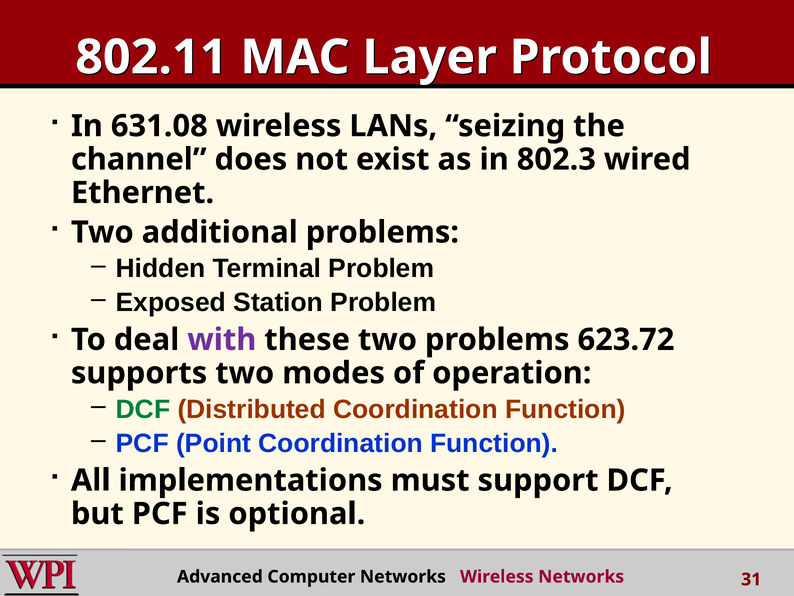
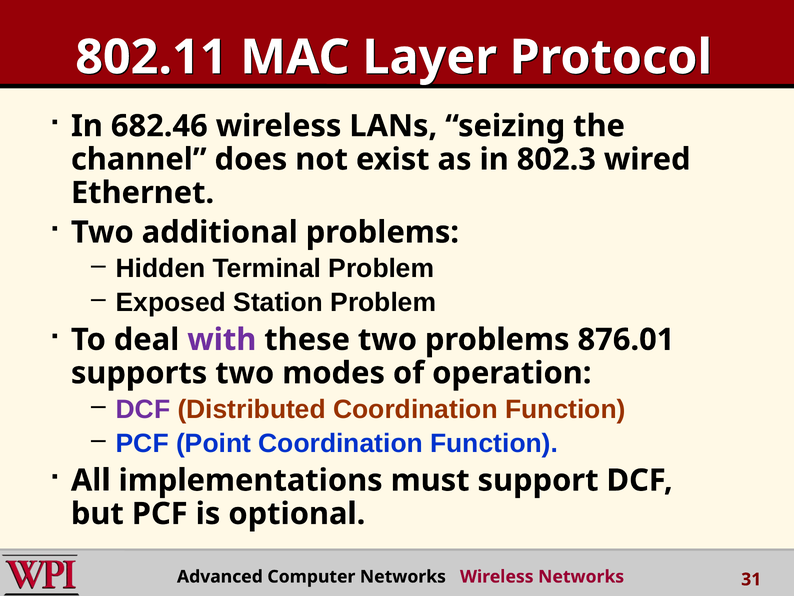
631.08: 631.08 -> 682.46
623.72: 623.72 -> 876.01
DCF at (143, 409) colour: green -> purple
